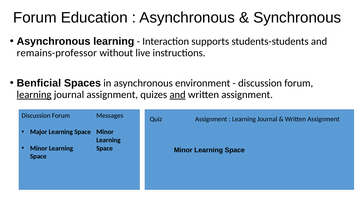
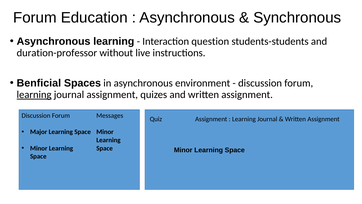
supports: supports -> question
remains-professor: remains-professor -> duration-professor
and at (178, 94) underline: present -> none
